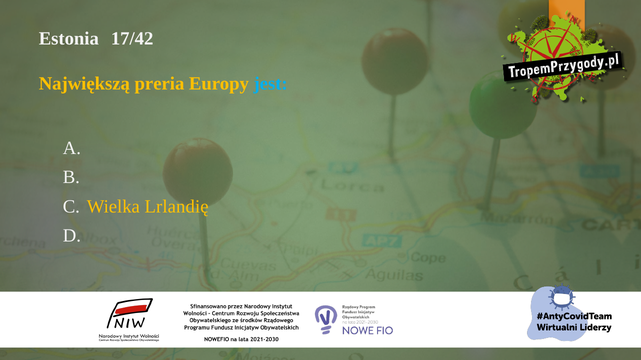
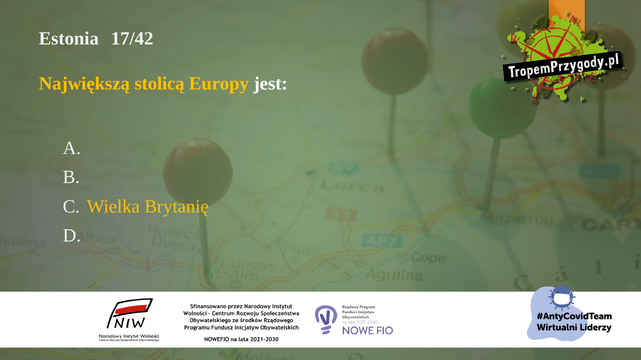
preria: preria -> stolicą
jest colour: light blue -> white
Lrlandię: Lrlandię -> Brytanię
